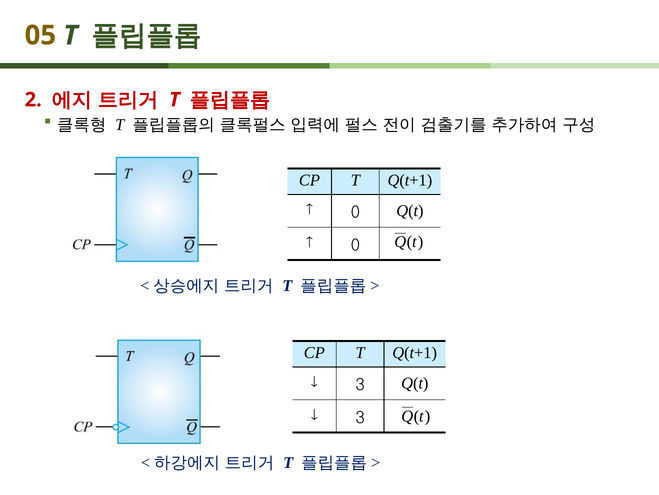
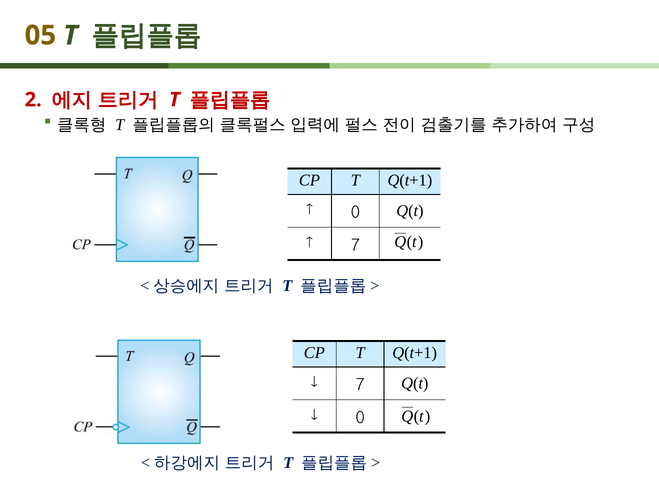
0 at (355, 245): 0 -> 7
3 at (360, 384): 3 -> 7
3 at (360, 417): 3 -> 0
